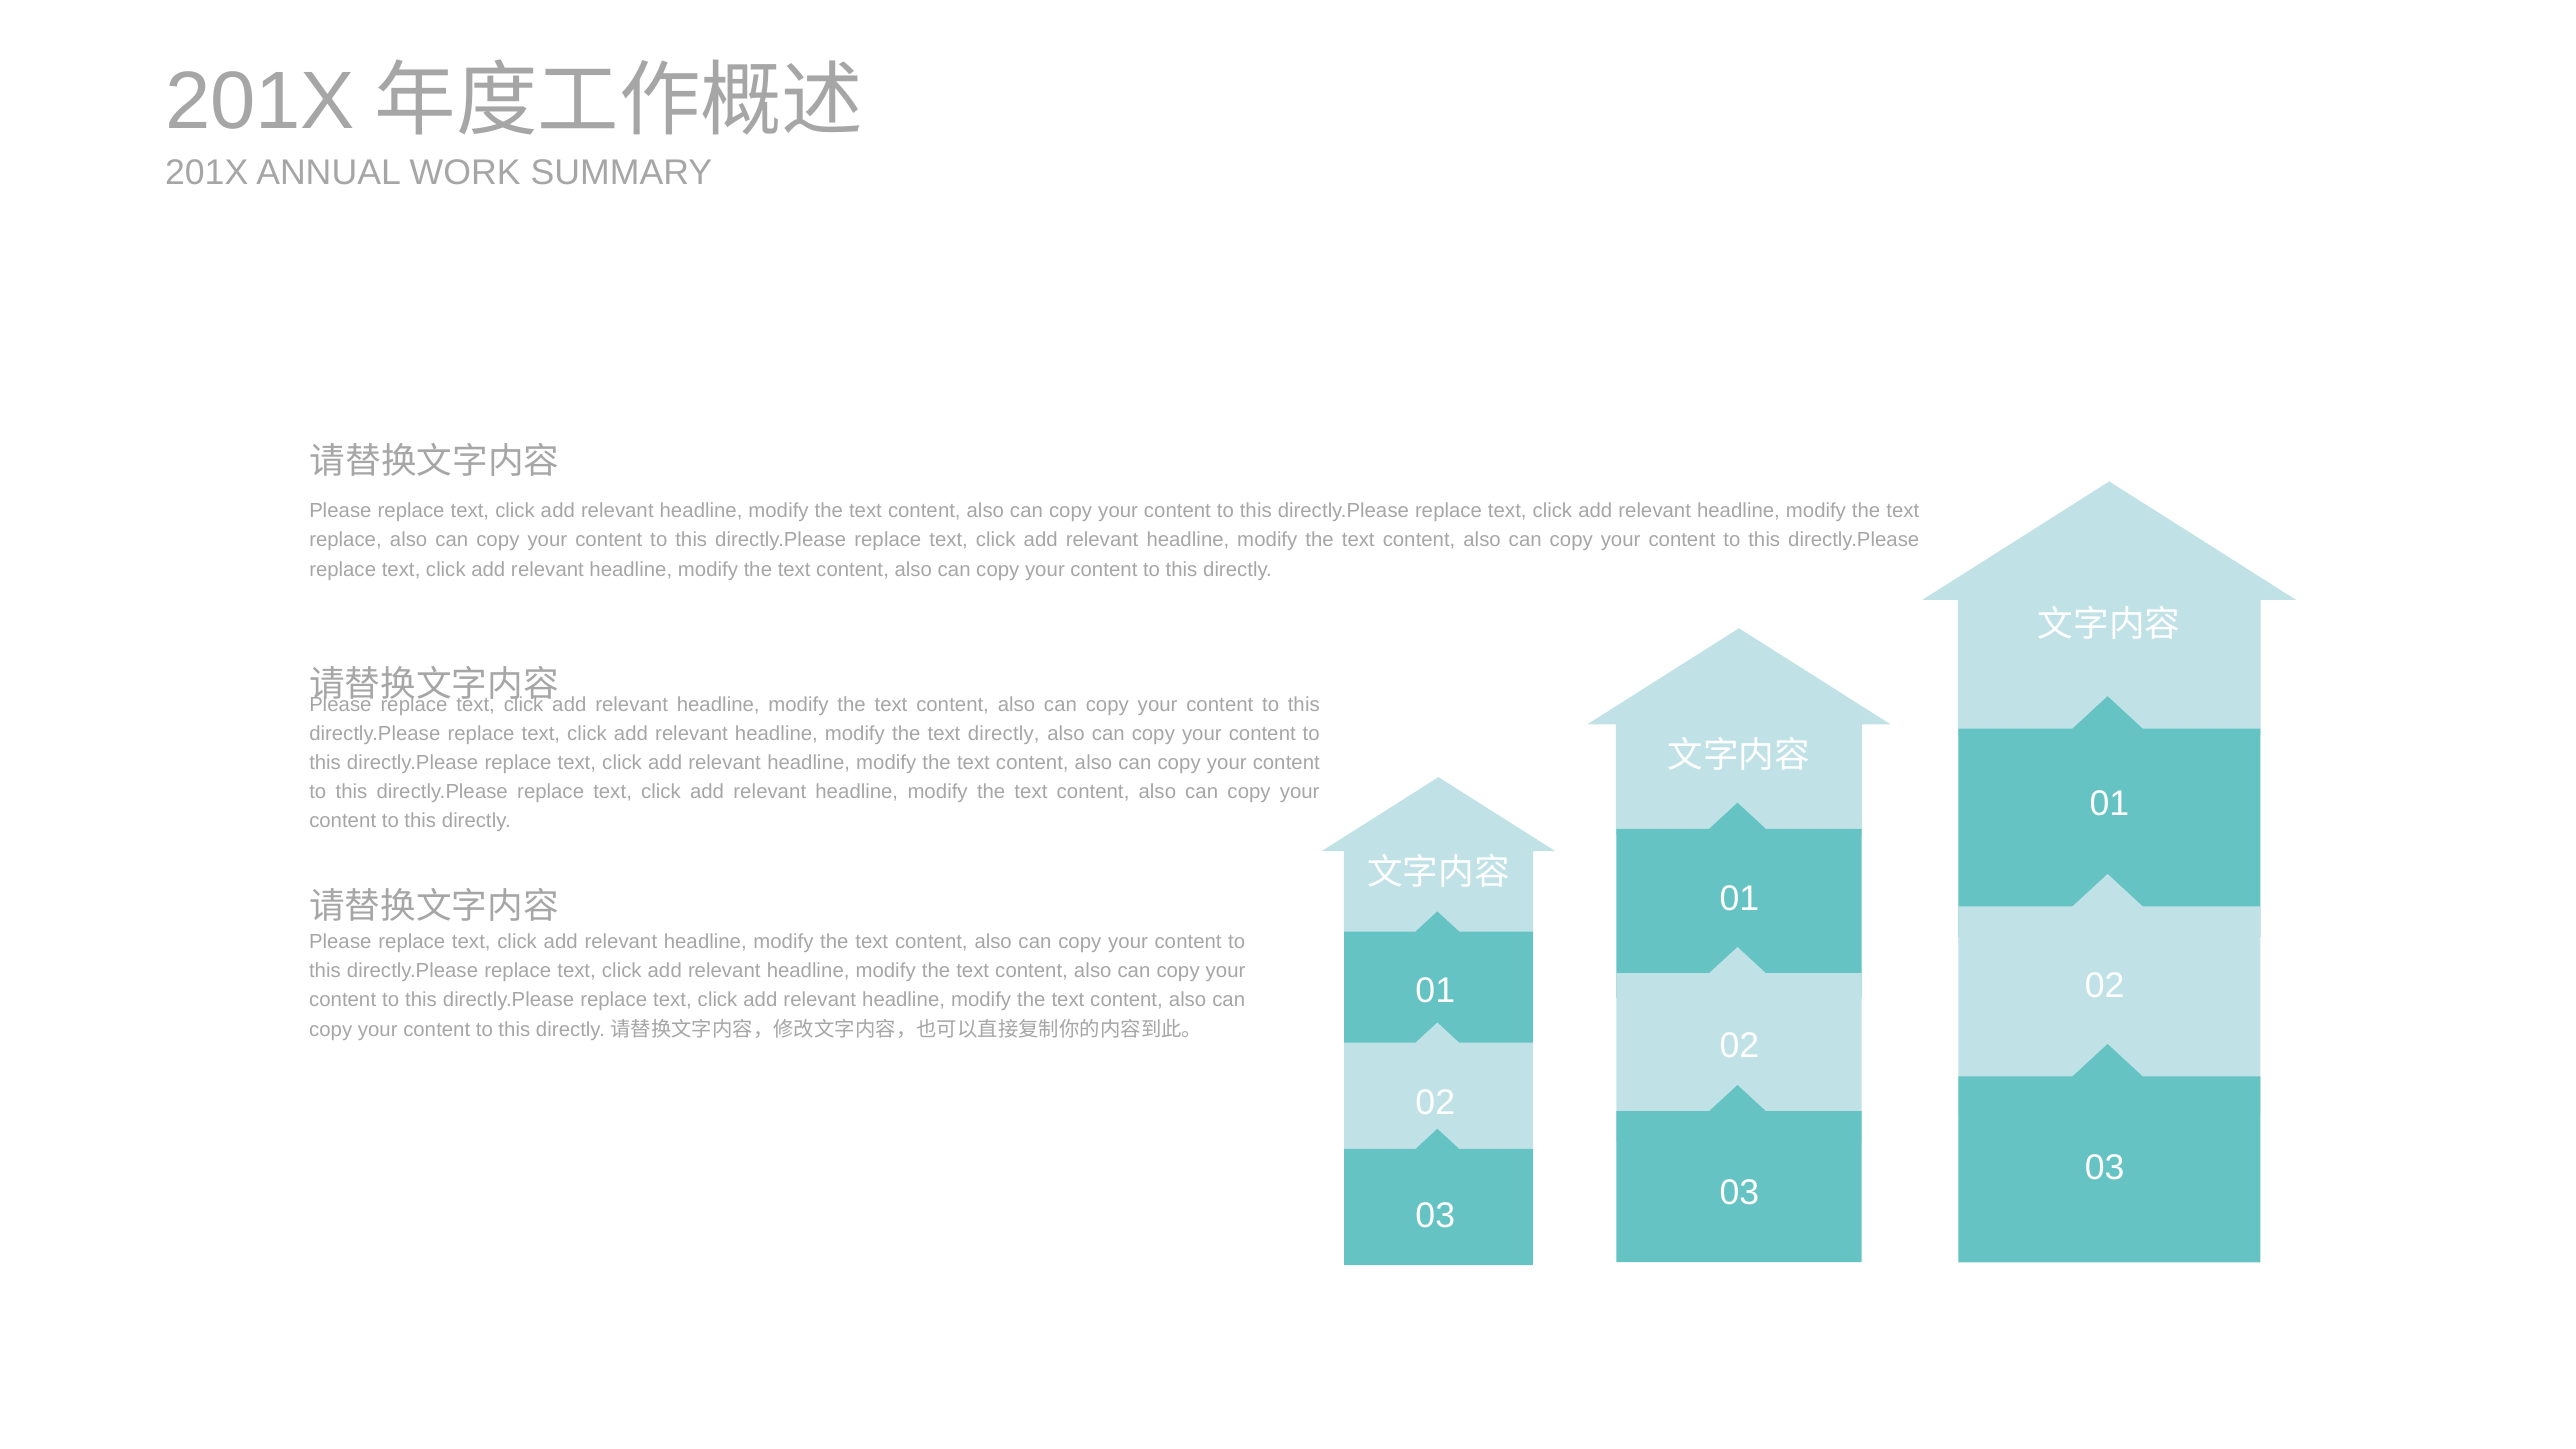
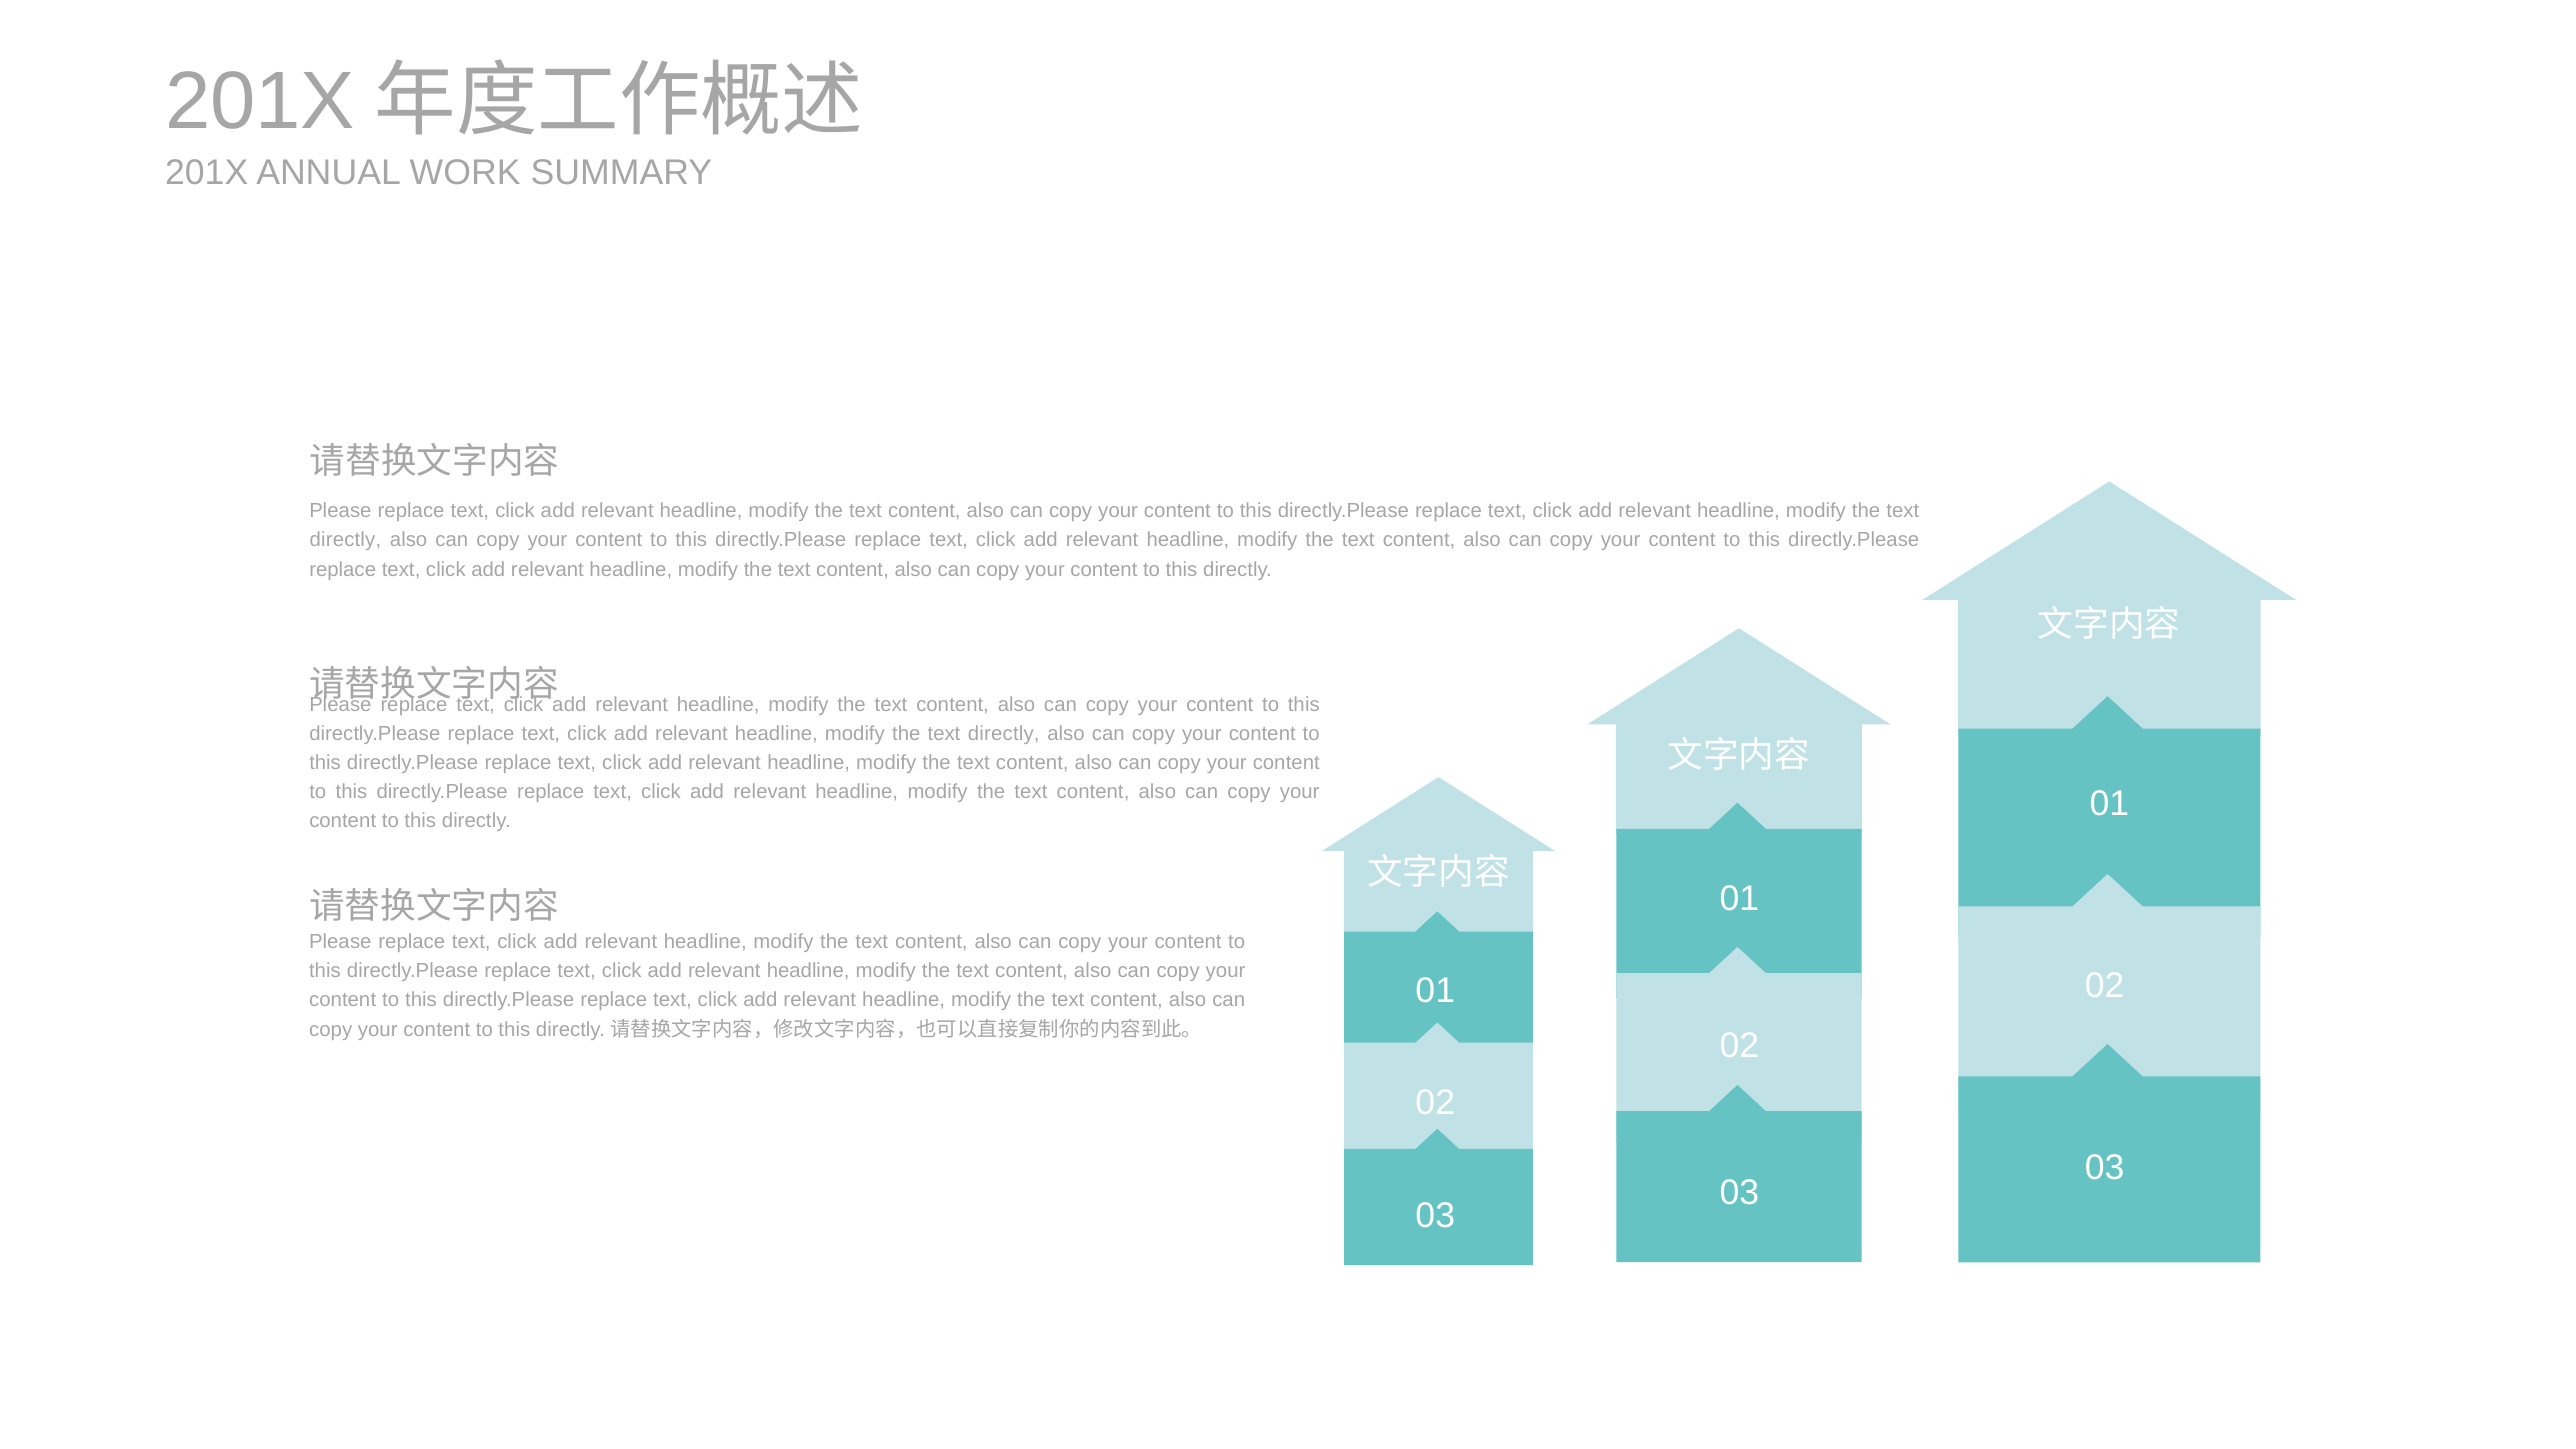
replace at (345, 540): replace -> directly
